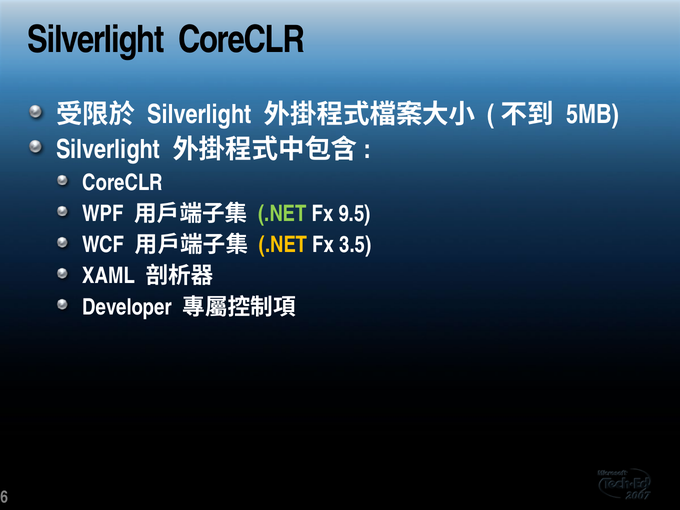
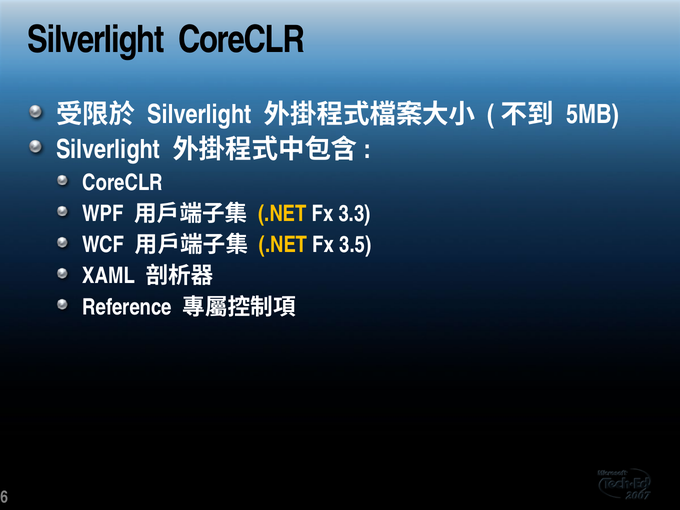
.NET at (282, 214) colour: light green -> yellow
9.5: 9.5 -> 3.3
Developer: Developer -> Reference
